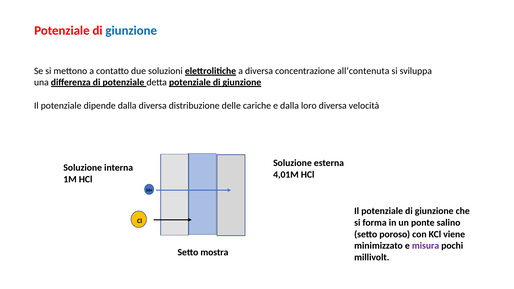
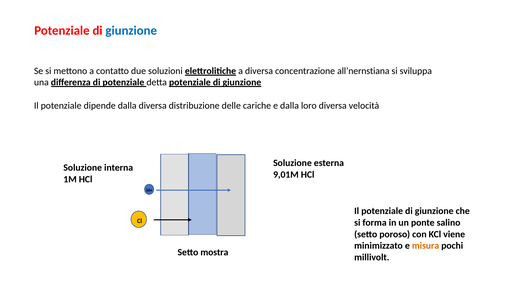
all’contenuta: all’contenuta -> all’nernstiana
4,01M: 4,01M -> 9,01M
misura colour: purple -> orange
